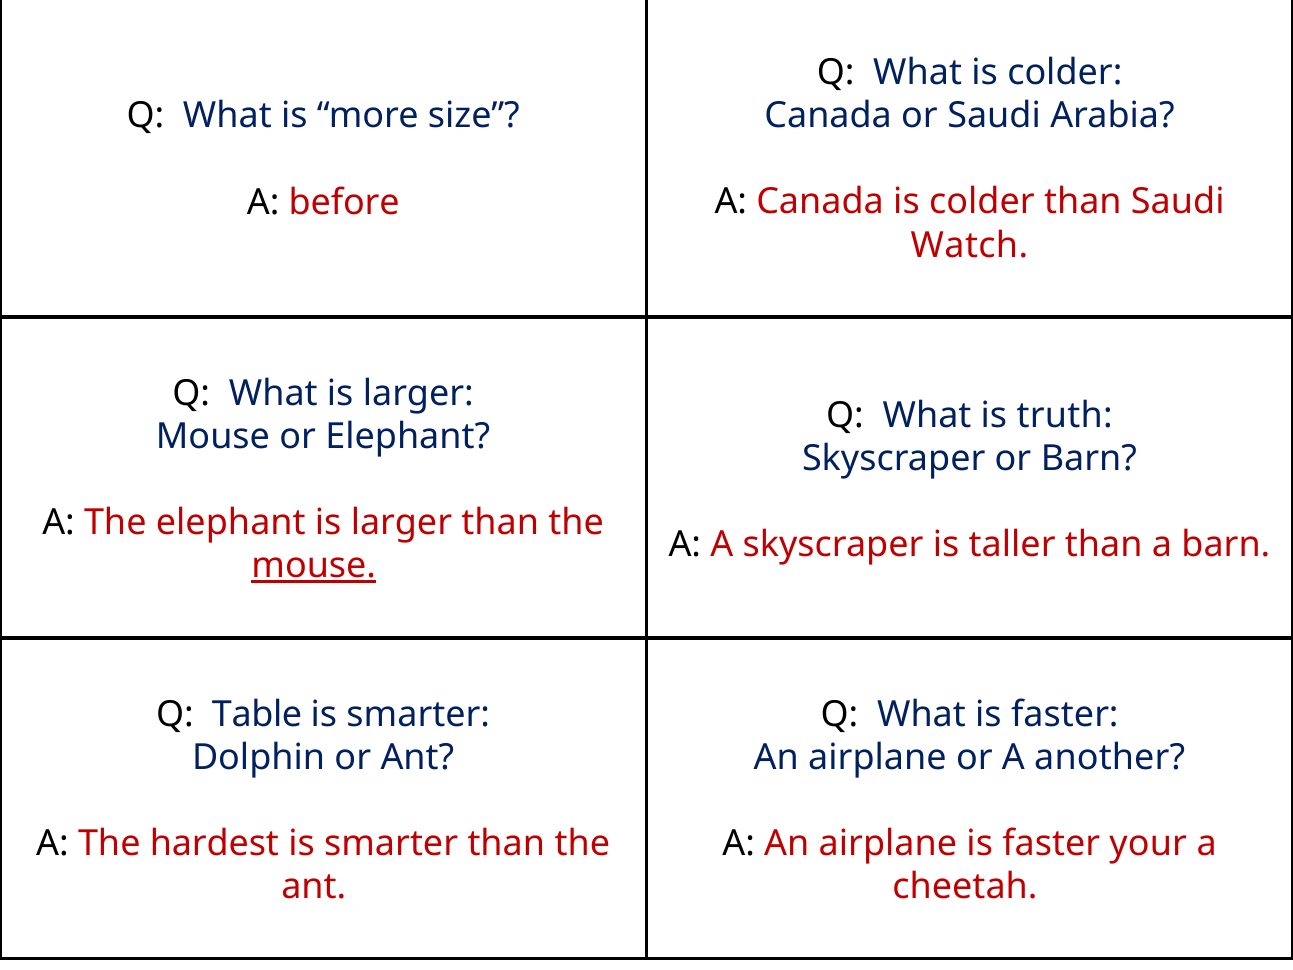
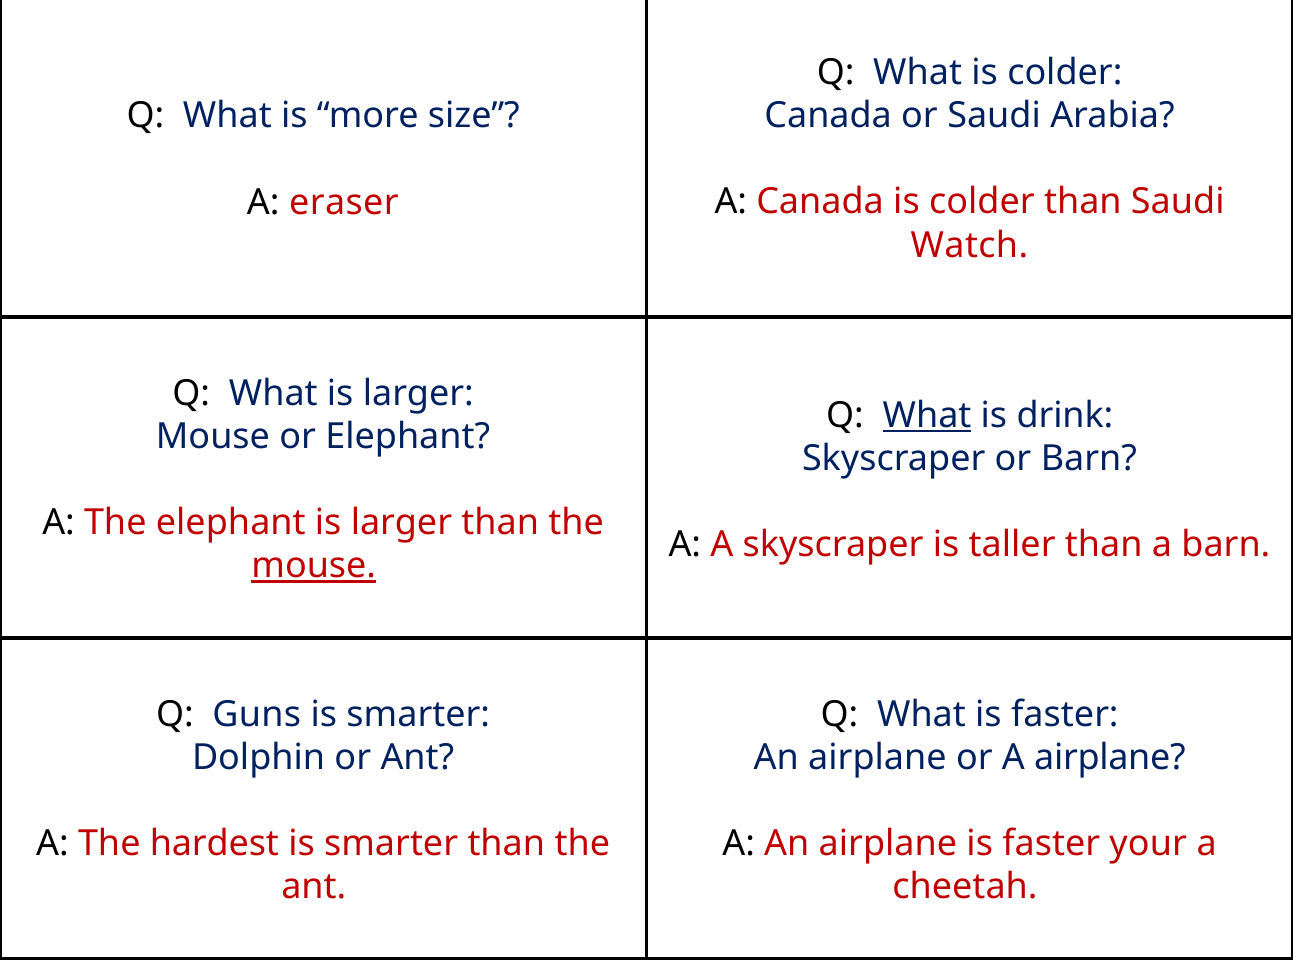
before: before -> eraser
What at (927, 415) underline: none -> present
truth: truth -> drink
Table: Table -> Guns
A another: another -> airplane
